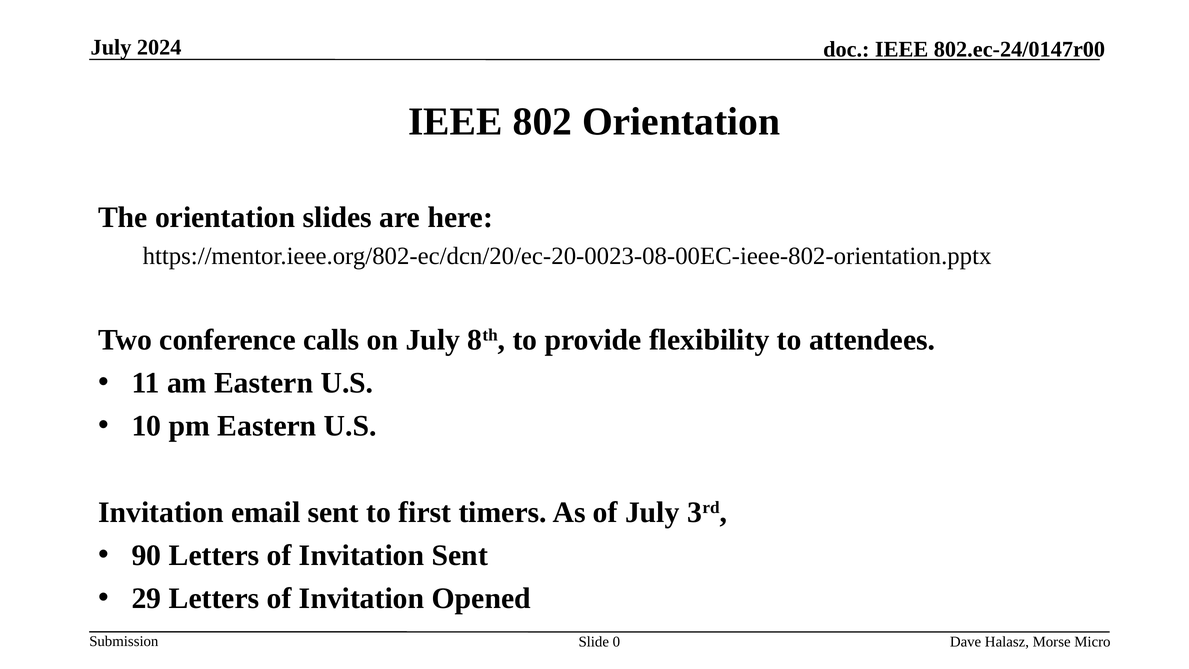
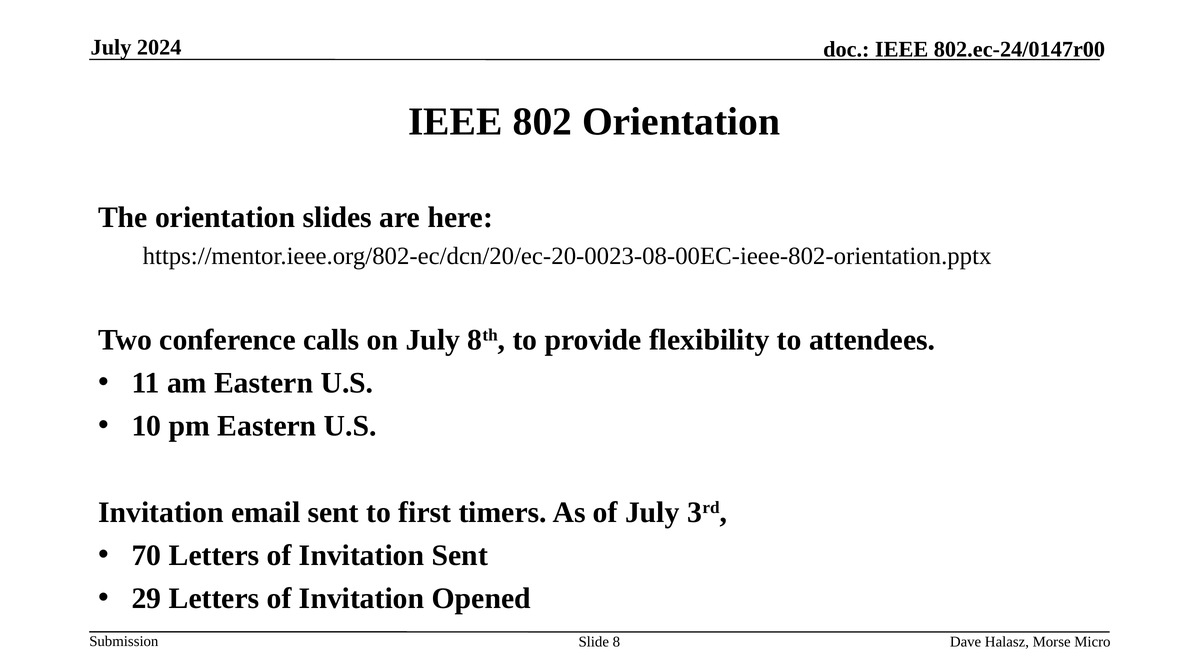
90: 90 -> 70
0: 0 -> 8
